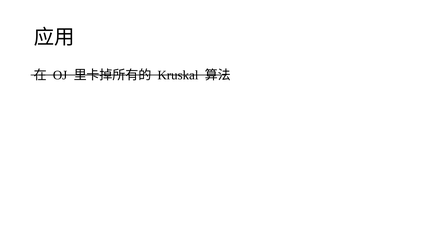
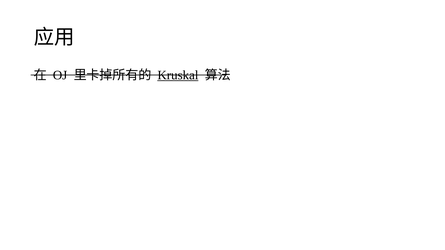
Kruskal underline: none -> present
